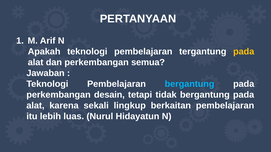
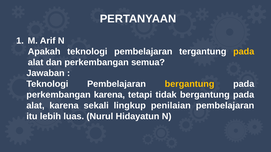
bergantung at (190, 84) colour: light blue -> yellow
perkembangan desain: desain -> karena
berkaitan: berkaitan -> penilaian
